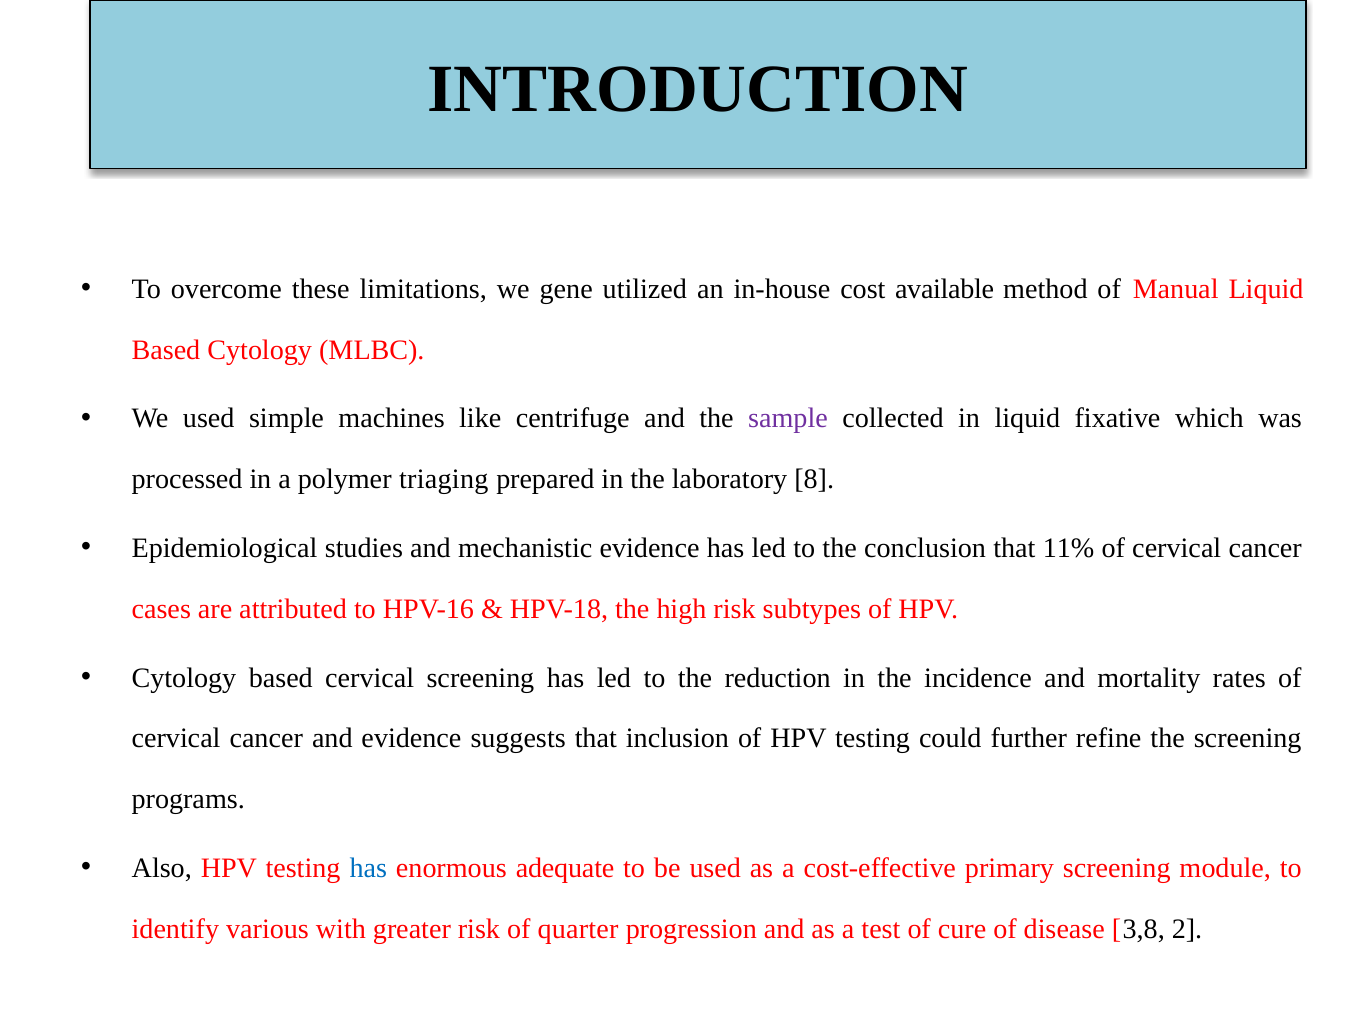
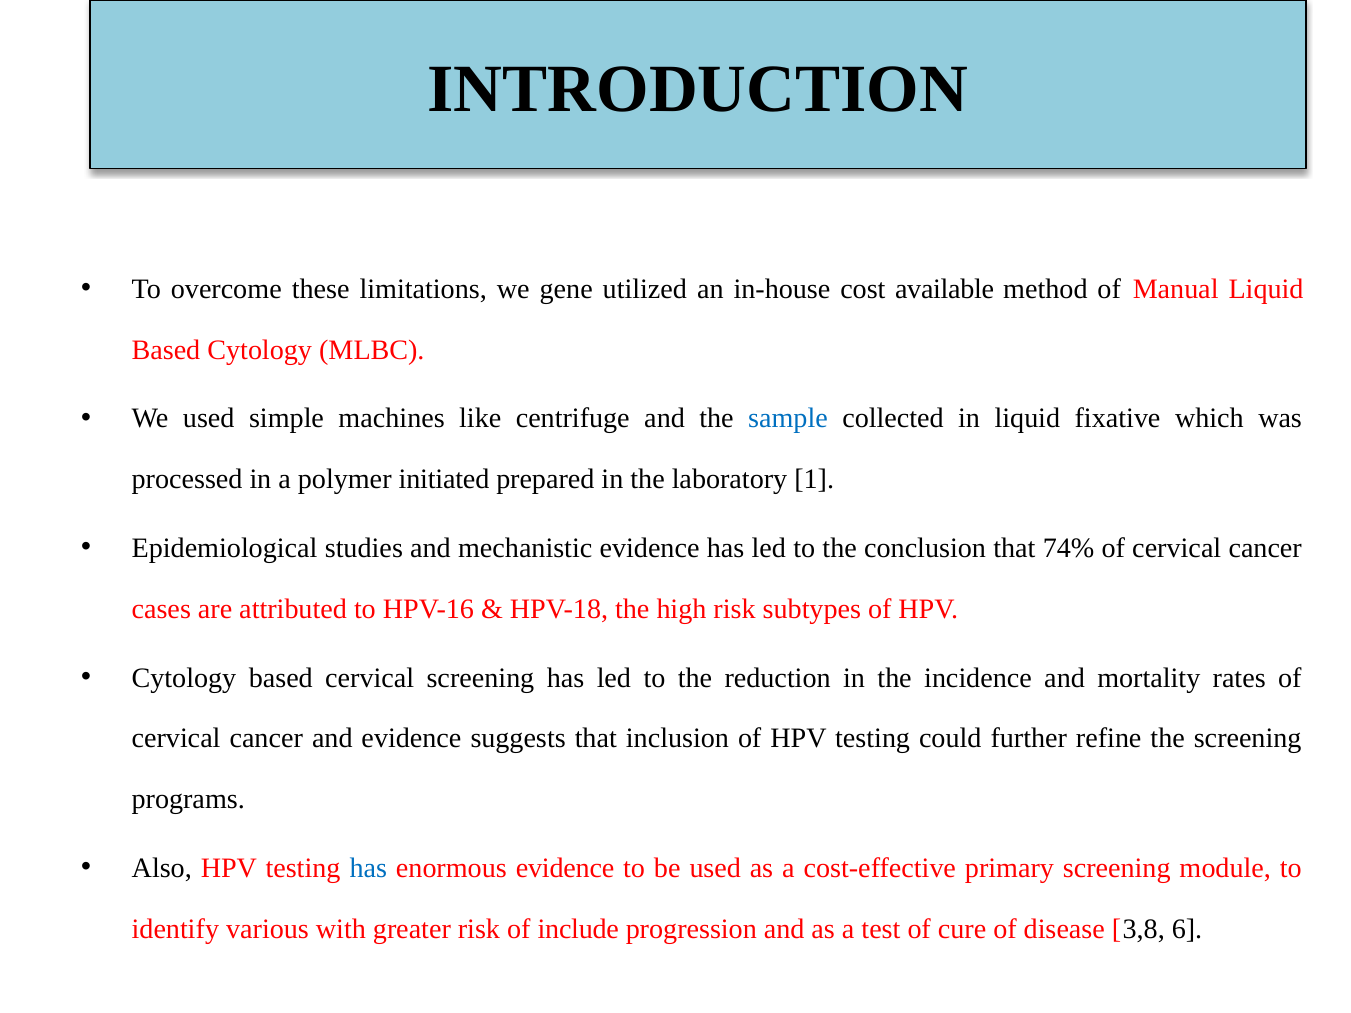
sample colour: purple -> blue
triaging: triaging -> initiated
8: 8 -> 1
11%: 11% -> 74%
enormous adequate: adequate -> evidence
quarter: quarter -> include
2: 2 -> 6
